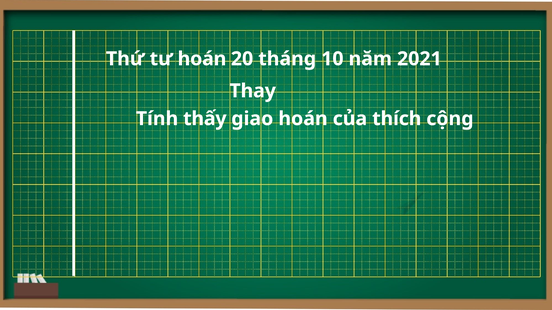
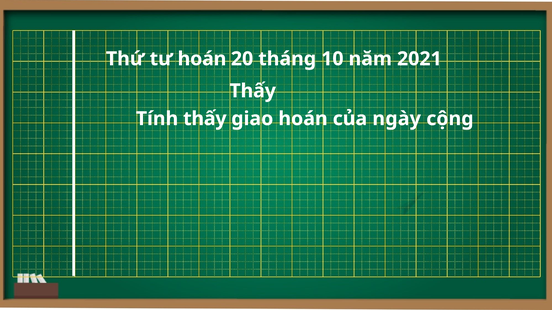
Thay at (253, 91): Thay -> Thấy
thích: thích -> ngày
